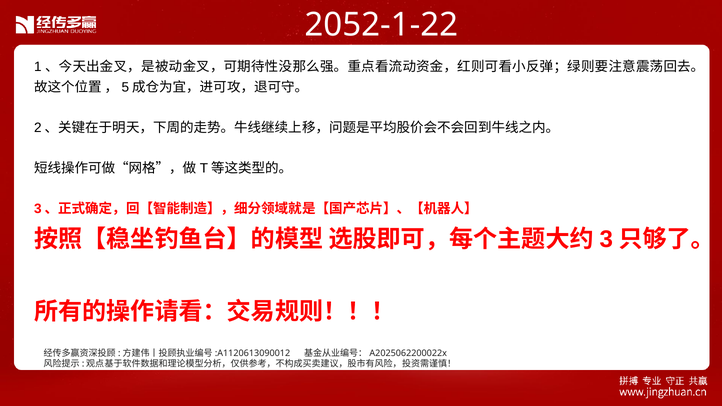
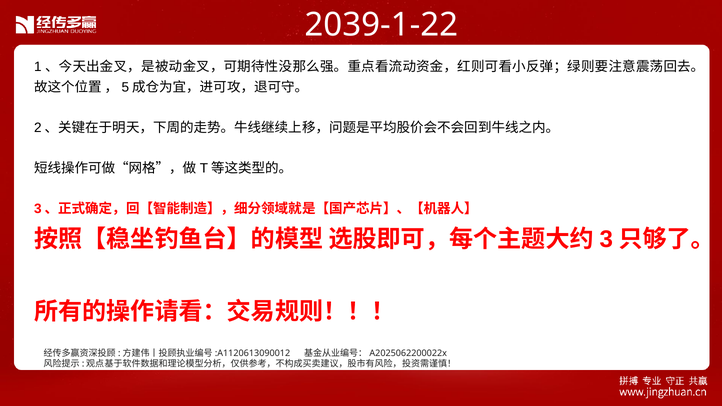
2052-1-22: 2052-1-22 -> 2039-1-22
